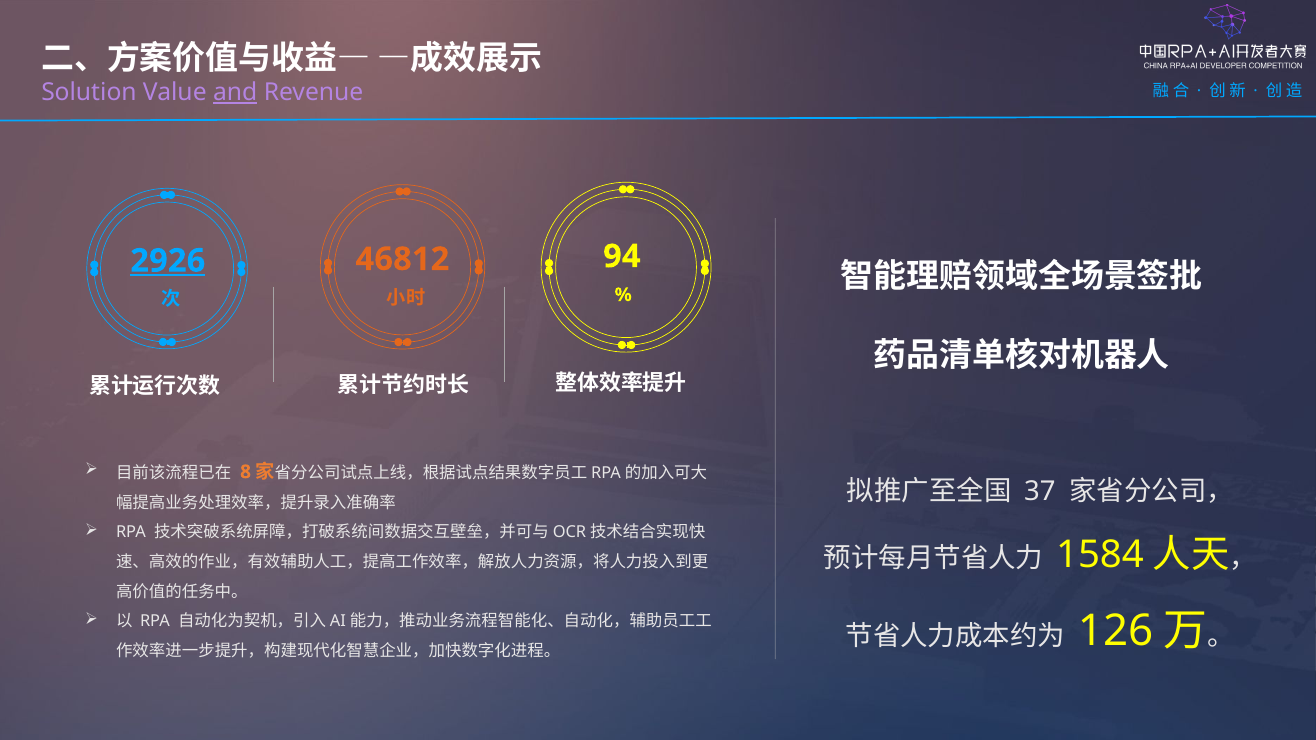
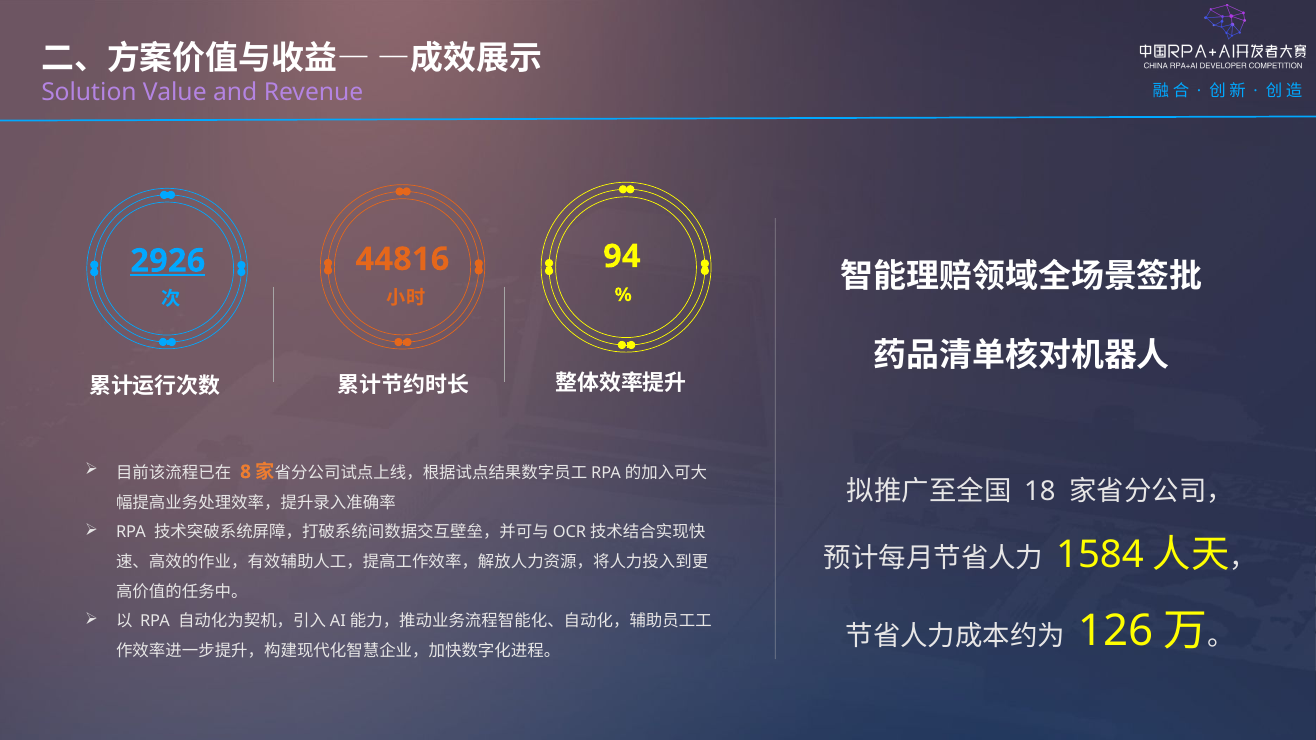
and underline: present -> none
46812: 46812 -> 44816
37: 37 -> 18
